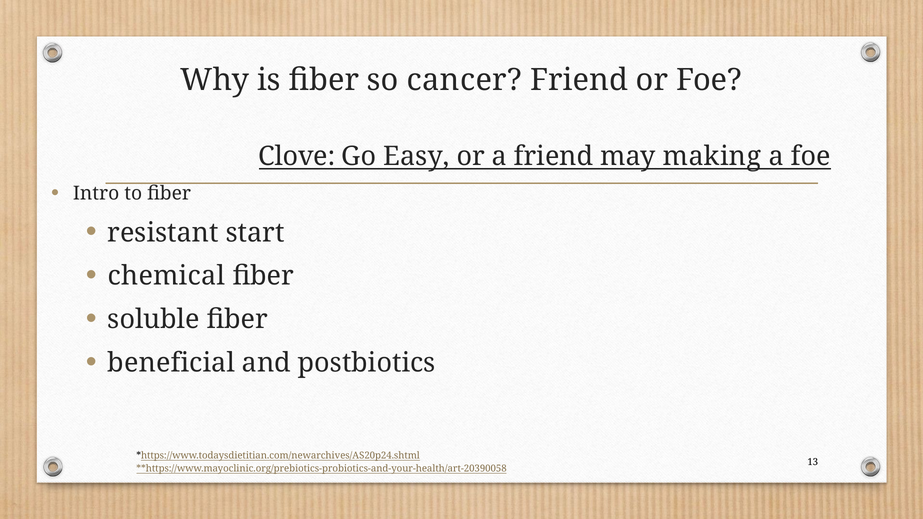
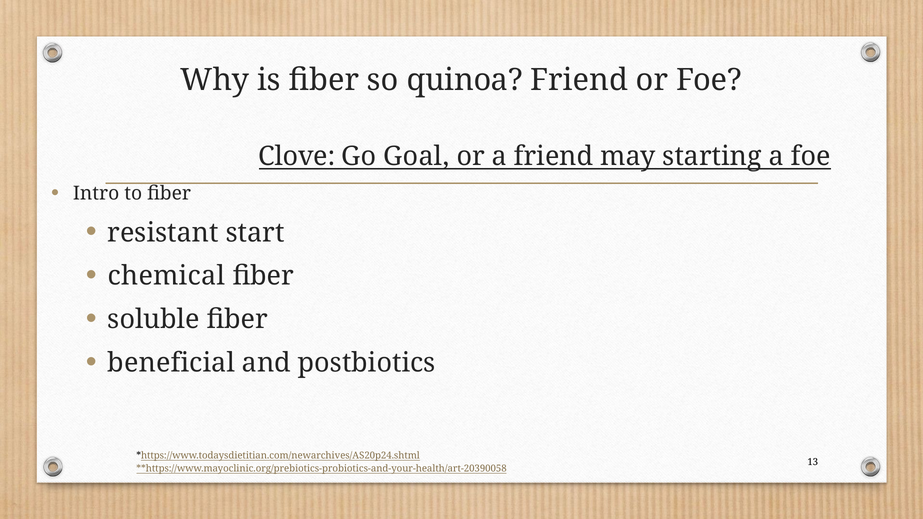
cancer: cancer -> quinoa
Easy: Easy -> Goal
making: making -> starting
